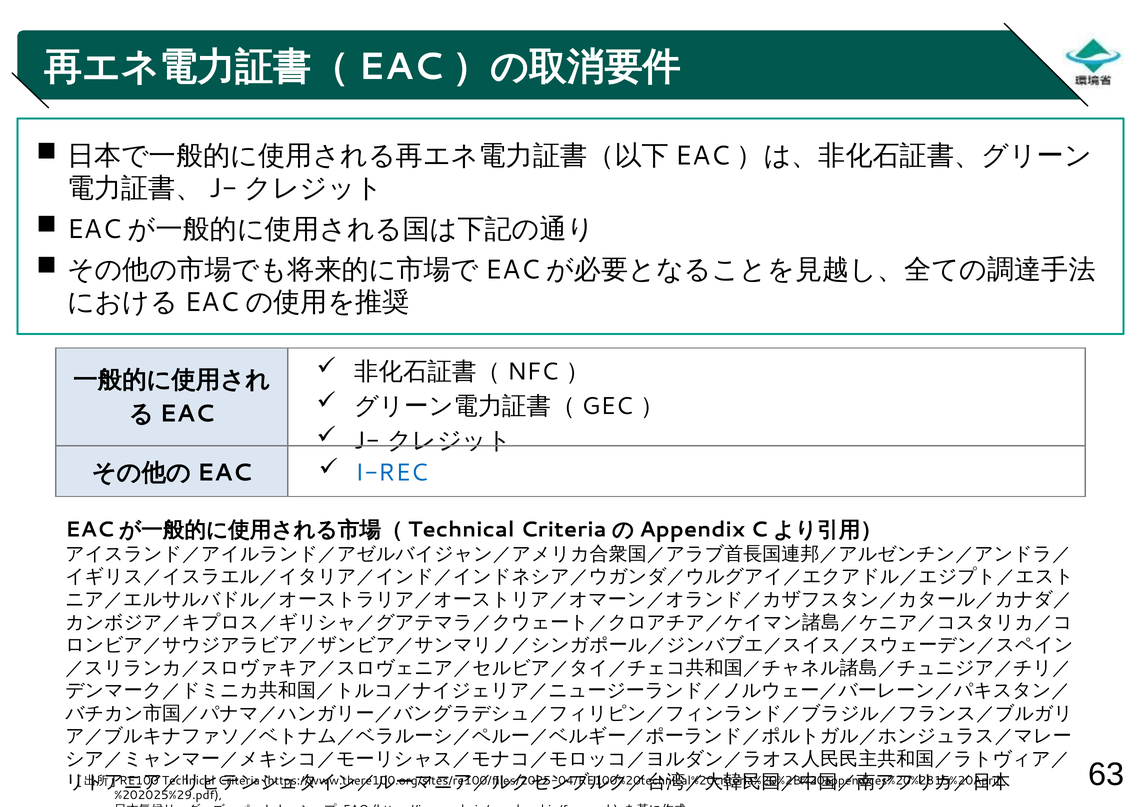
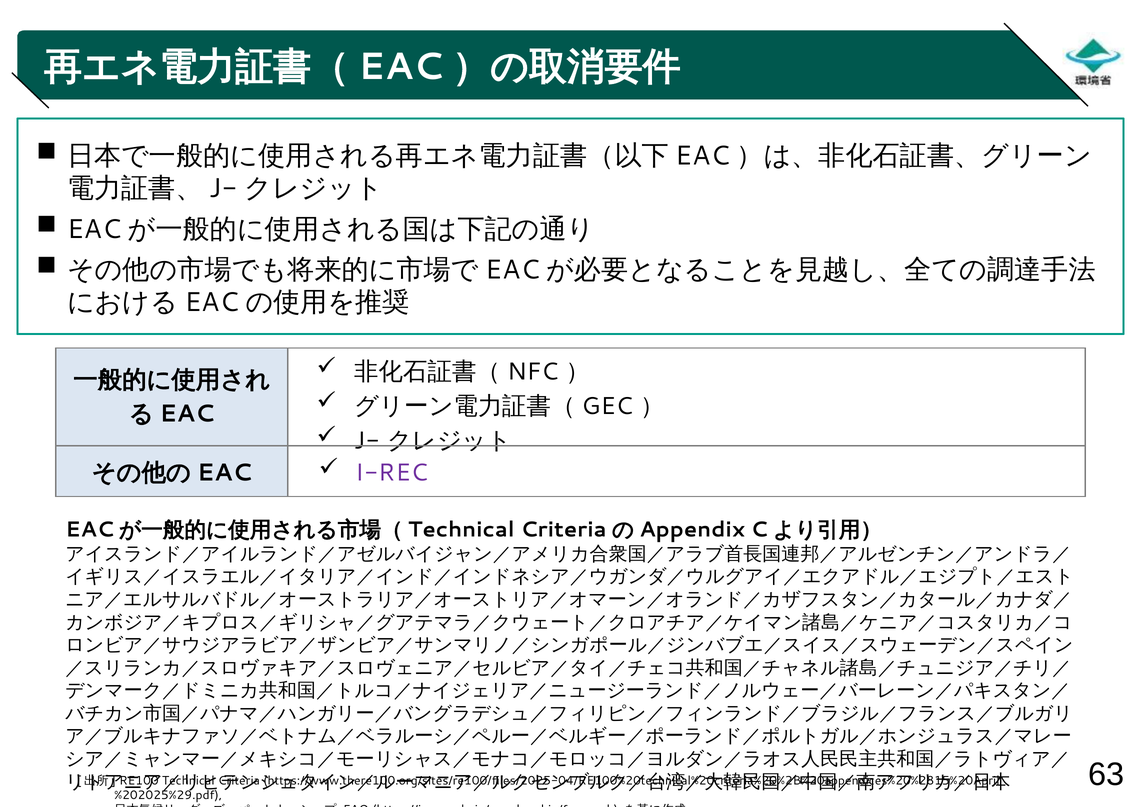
I-REC colour: blue -> purple
